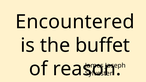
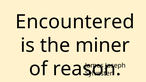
buffet: buffet -> miner
